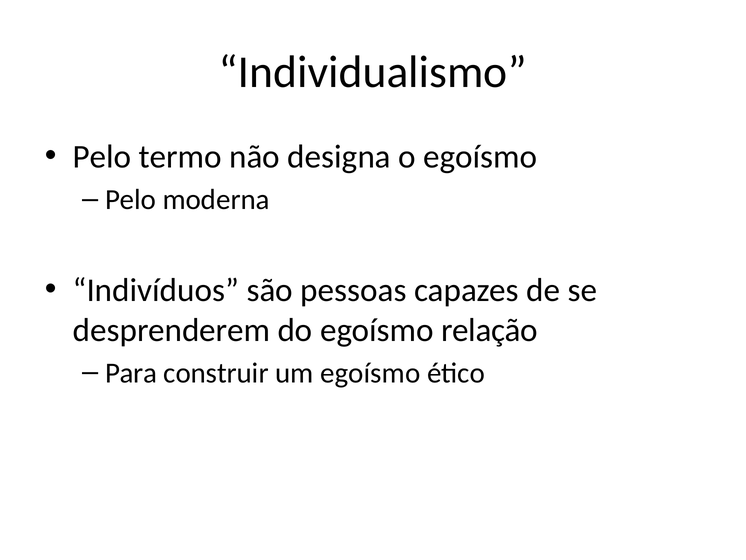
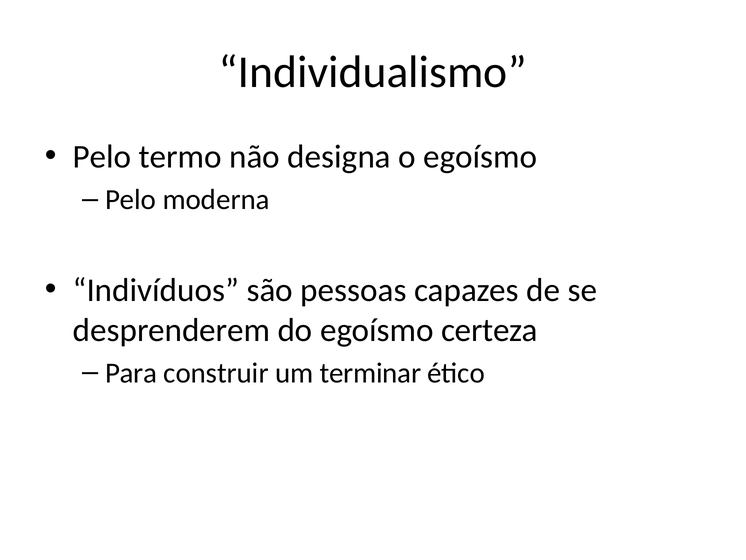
relação: relação -> certeza
um egoísmo: egoísmo -> terminar
